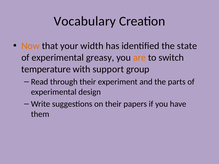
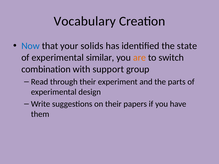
Now colour: orange -> blue
width: width -> solids
greasy: greasy -> similar
temperature: temperature -> combination
